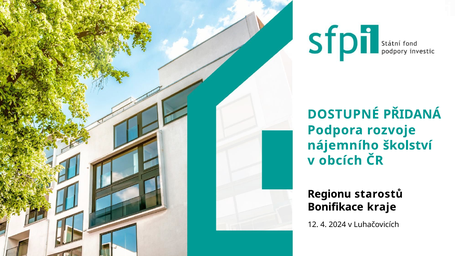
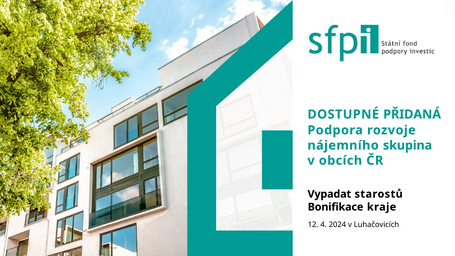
školství: školství -> skupina
Regionu: Regionu -> Vypadat
